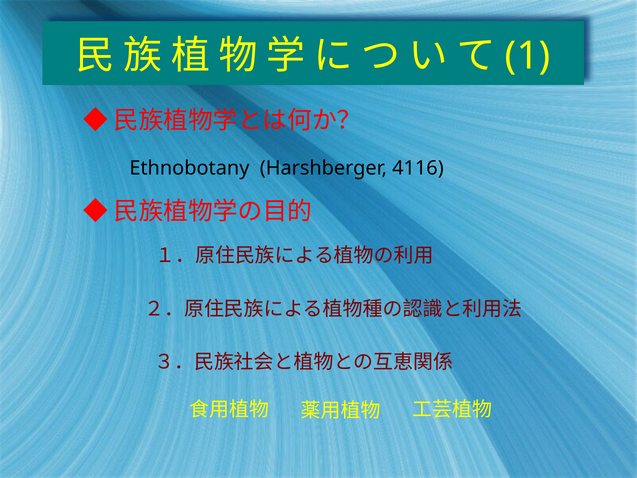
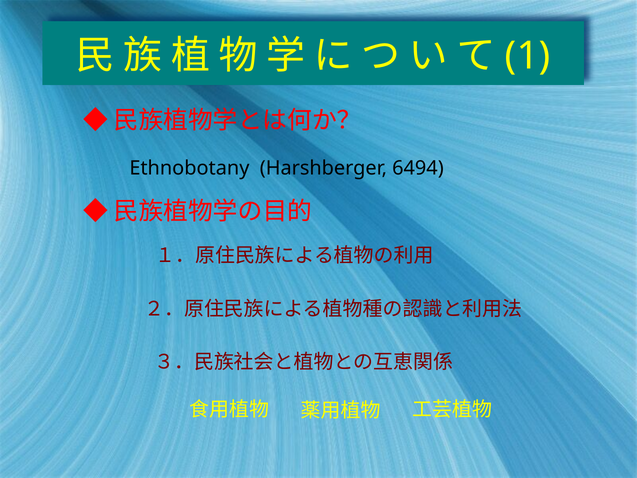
4116: 4116 -> 6494
